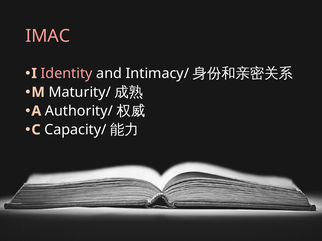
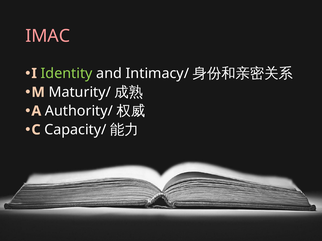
Identity colour: pink -> light green
